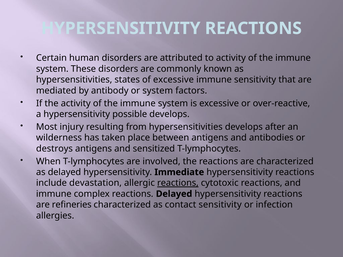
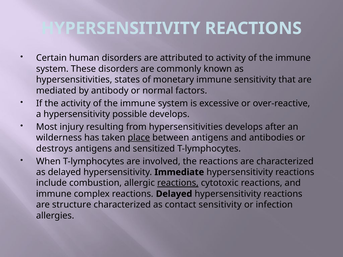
of excessive: excessive -> monetary
or system: system -> normal
place underline: none -> present
devastation: devastation -> combustion
refineries: refineries -> structure
